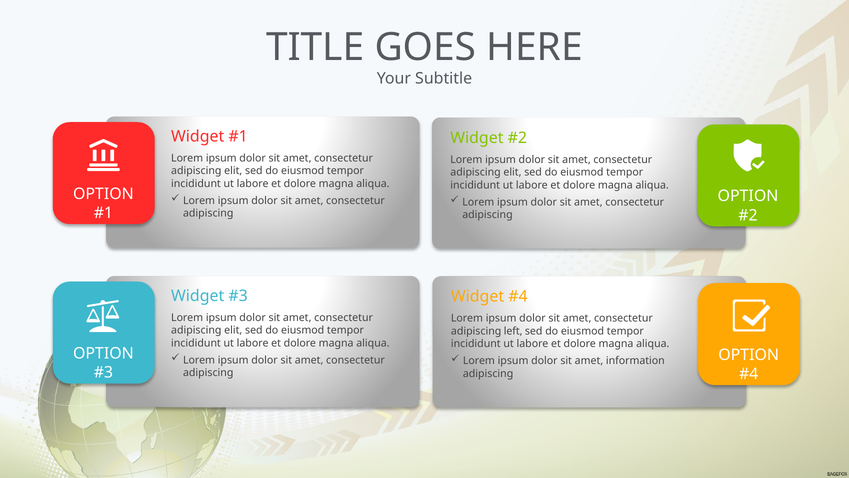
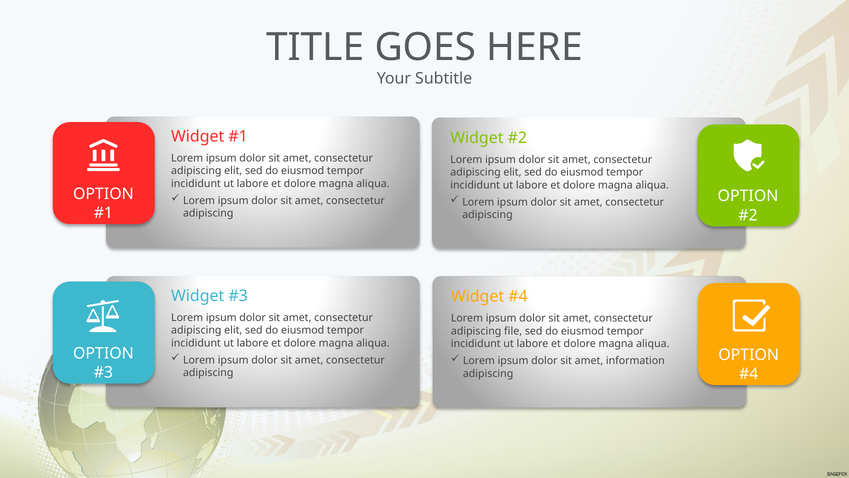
left: left -> file
